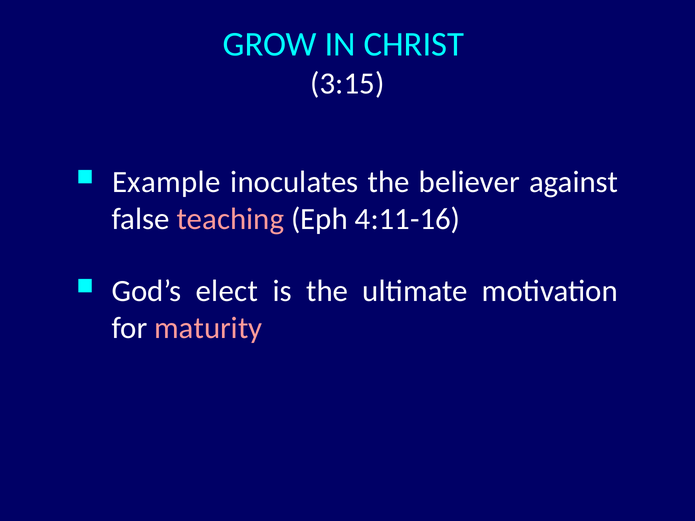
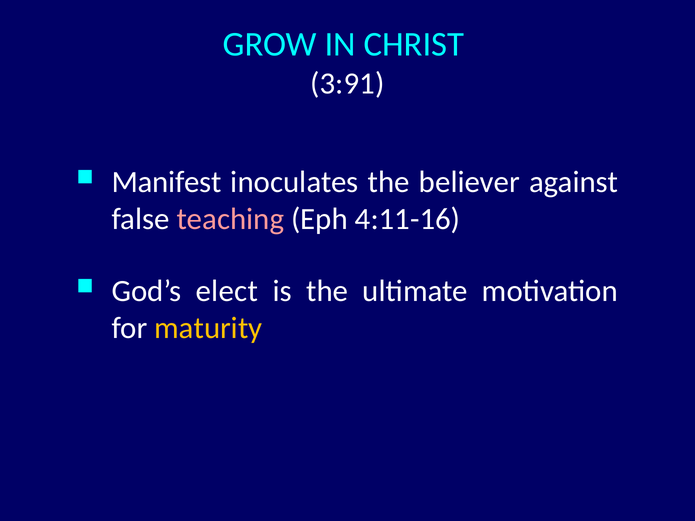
3:15: 3:15 -> 3:91
Example: Example -> Manifest
maturity colour: pink -> yellow
